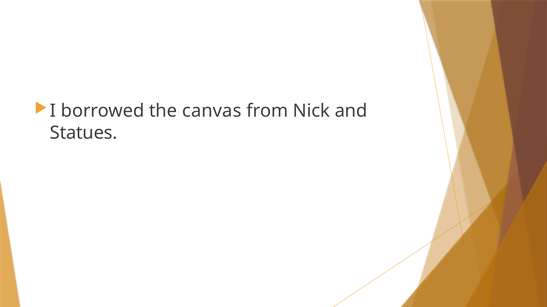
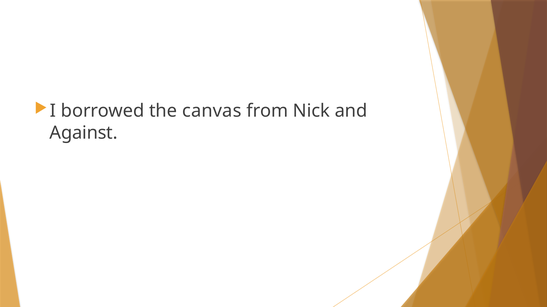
Statues: Statues -> Against
